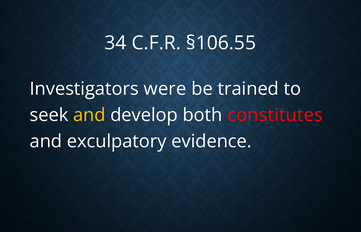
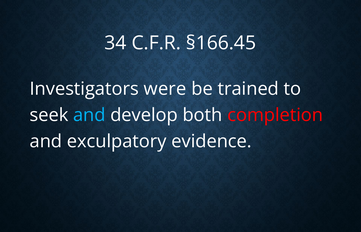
§106.55: §106.55 -> §166.45
and at (89, 115) colour: yellow -> light blue
constitutes: constitutes -> completion
